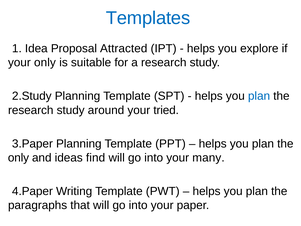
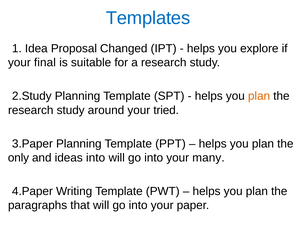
Attracted: Attracted -> Changed
your only: only -> final
plan at (259, 96) colour: blue -> orange
ideas find: find -> into
